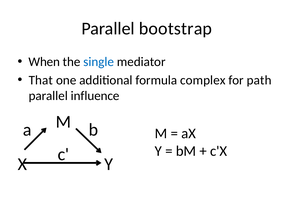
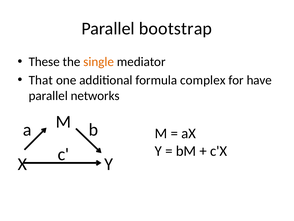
When: When -> These
single colour: blue -> orange
path: path -> have
influence: influence -> networks
